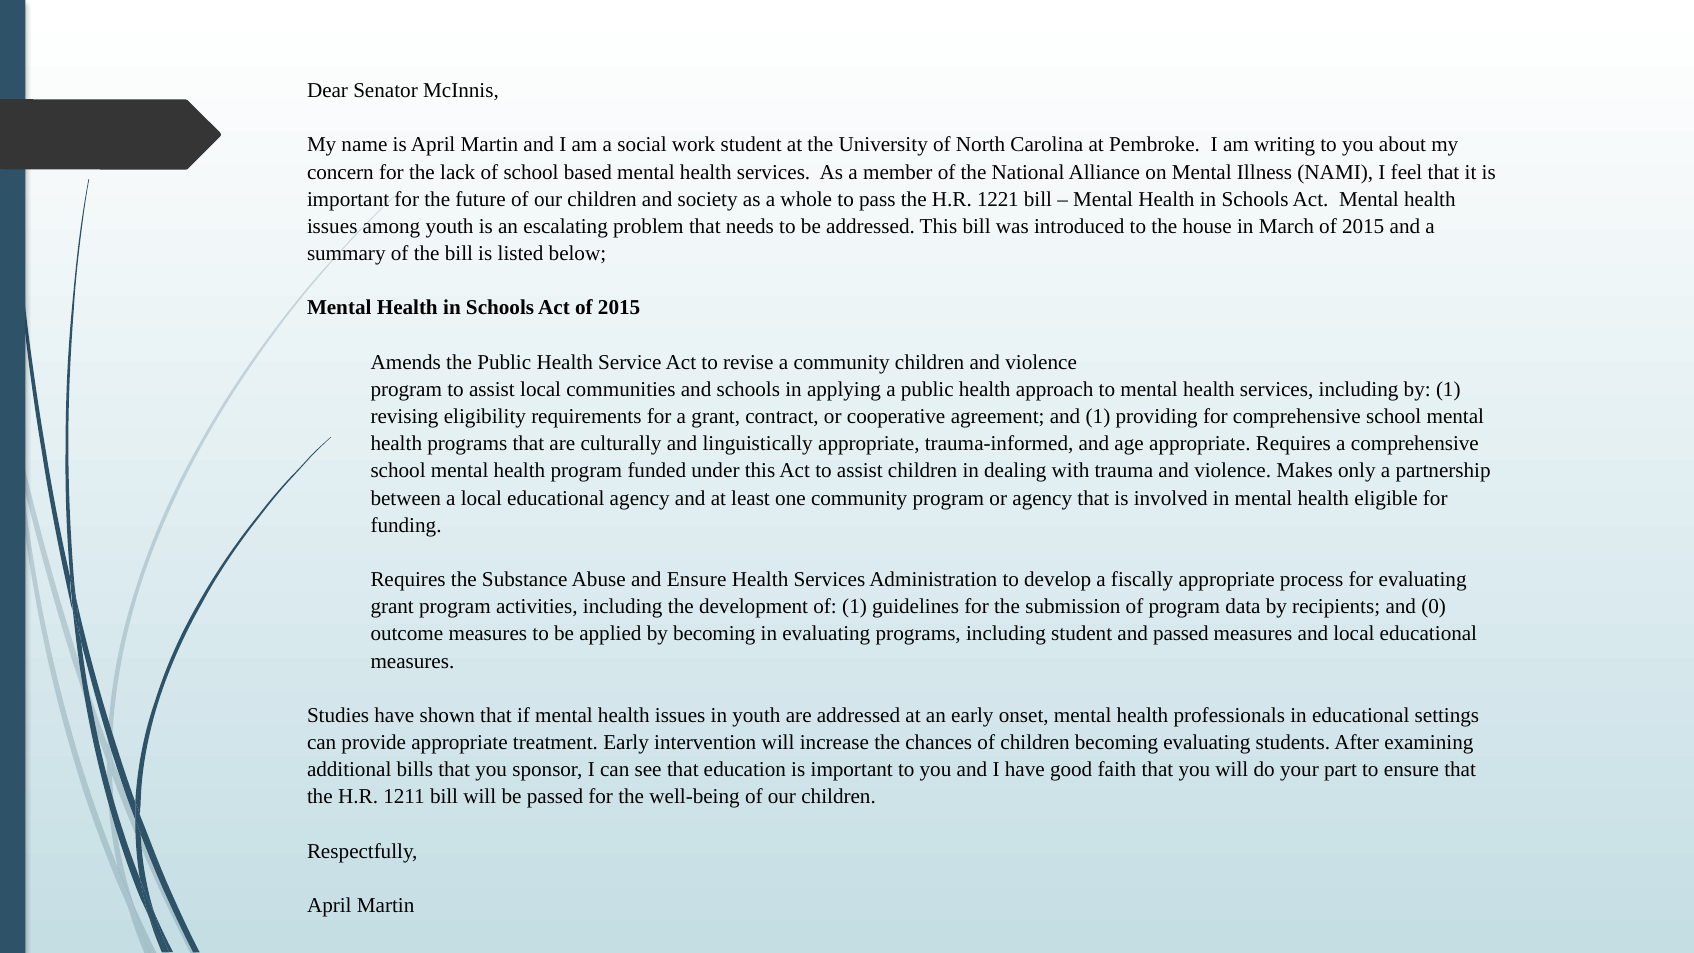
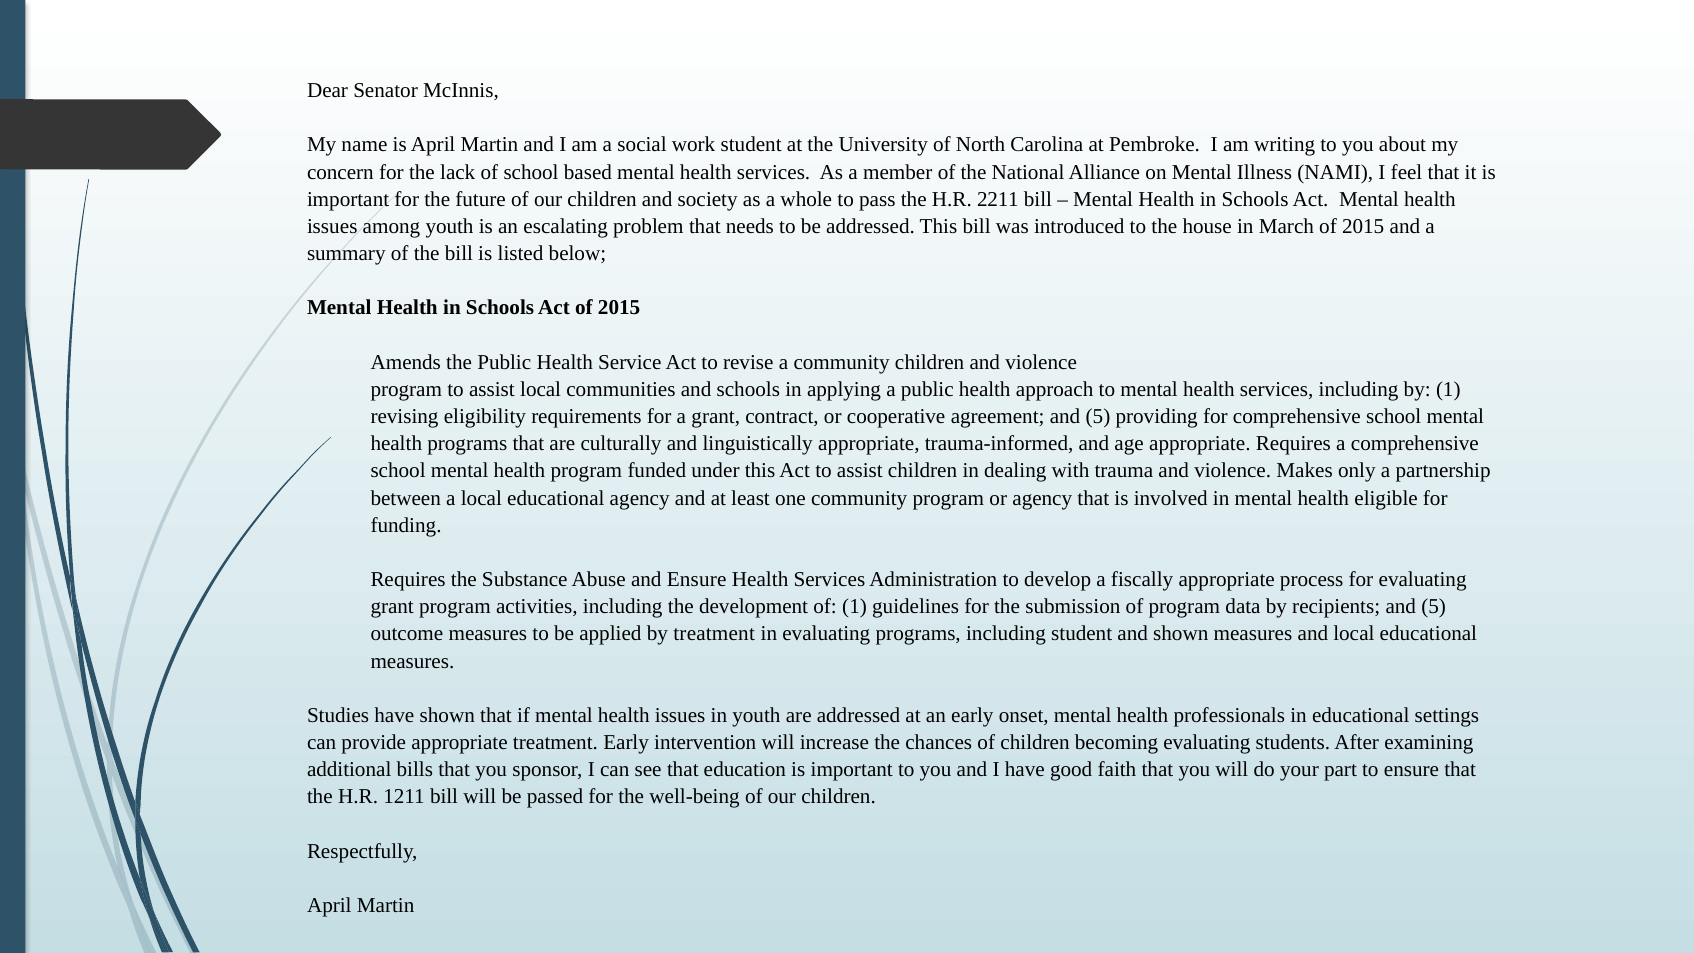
1221: 1221 -> 2211
agreement and 1: 1 -> 5
recipients and 0: 0 -> 5
by becoming: becoming -> treatment
and passed: passed -> shown
